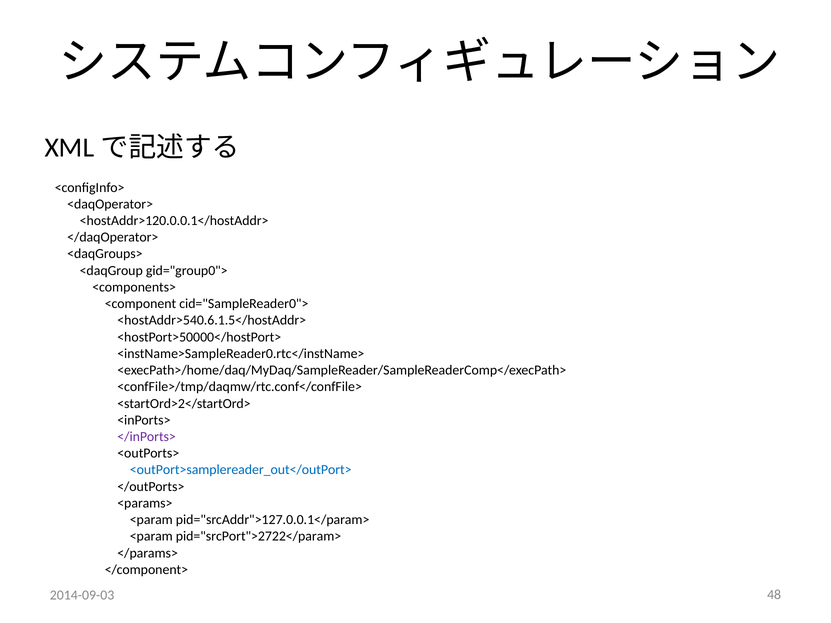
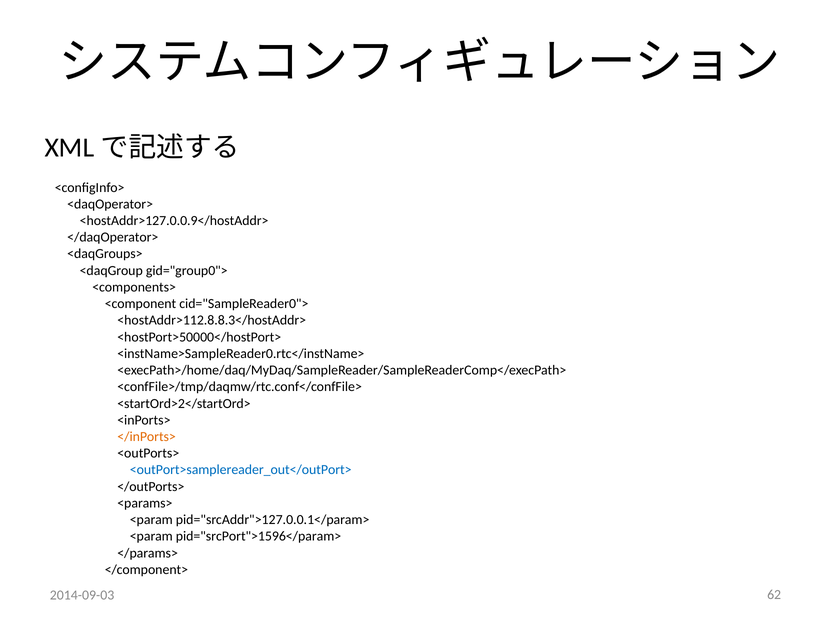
<hostAddr>120.0.0.1</hostAddr>: <hostAddr>120.0.0.1</hostAddr> -> <hostAddr>127.0.0.9</hostAddr>
<hostAddr>540.6.1.5</hostAddr>: <hostAddr>540.6.1.5</hostAddr> -> <hostAddr>112.8.8.3</hostAddr>
</inPorts> colour: purple -> orange
pid="srcPort">2722</param>: pid="srcPort">2722</param> -> pid="srcPort">1596</param>
48: 48 -> 62
